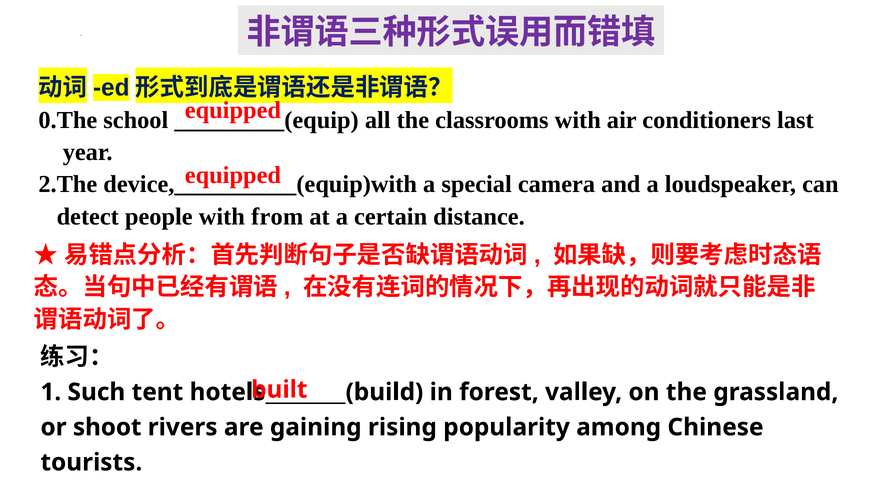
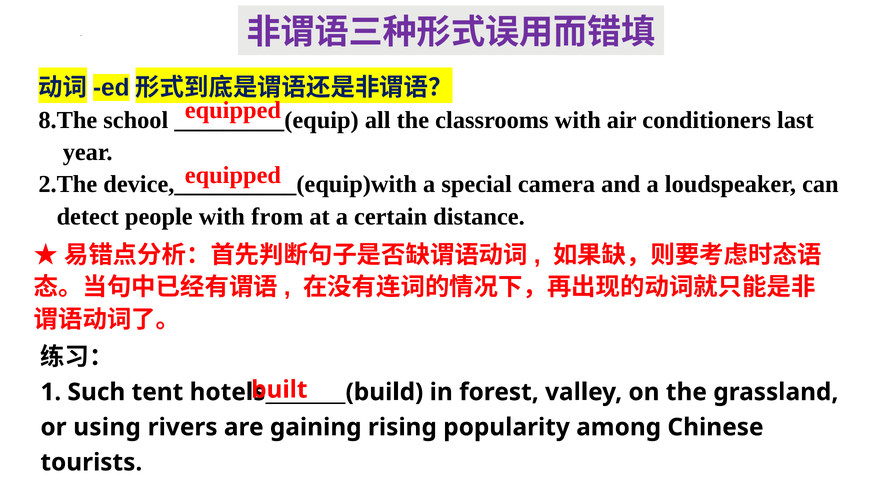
0.The: 0.The -> 8.The
shoot: shoot -> using
